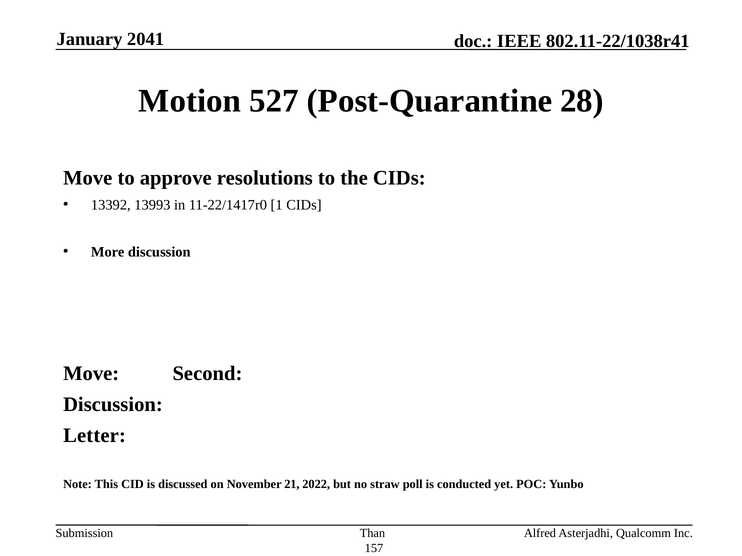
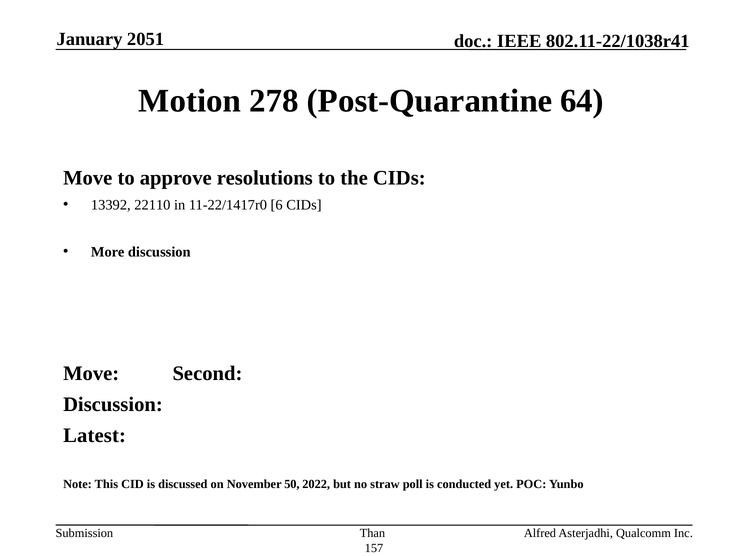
2041: 2041 -> 2051
527: 527 -> 278
28: 28 -> 64
13993: 13993 -> 22110
1: 1 -> 6
Letter: Letter -> Latest
21: 21 -> 50
